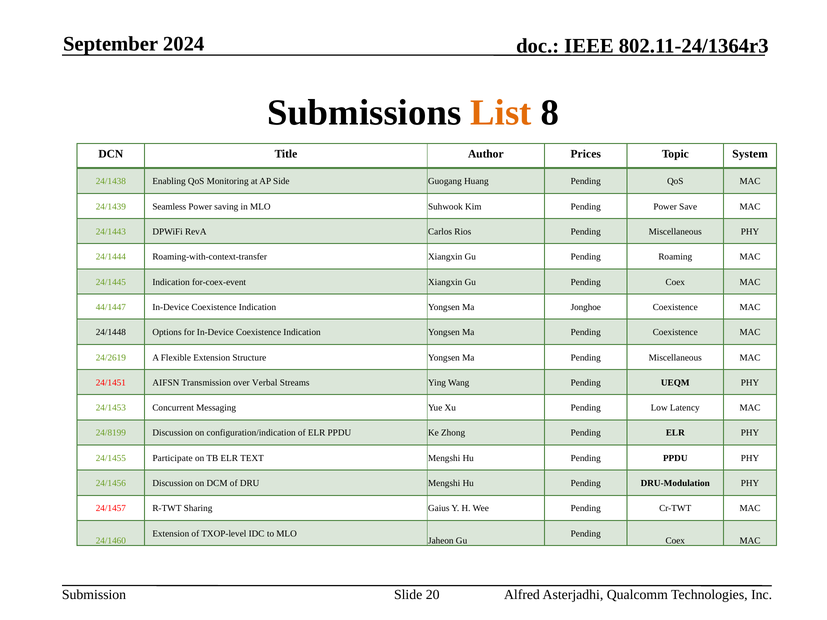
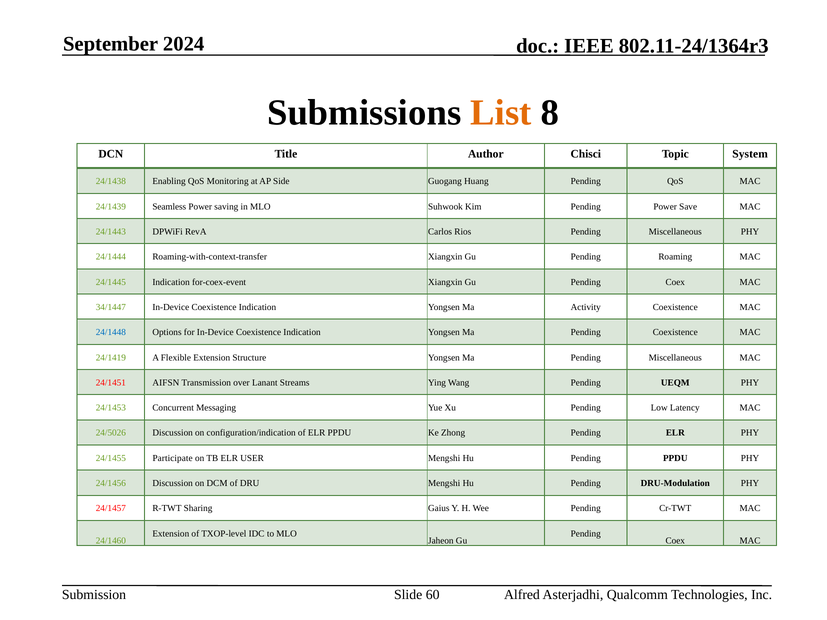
Prices: Prices -> Chisci
44/1447: 44/1447 -> 34/1447
Jonghoe: Jonghoe -> Activity
24/1448 colour: black -> blue
24/2619: 24/2619 -> 24/1419
Verbal: Verbal -> Lanant
24/8199: 24/8199 -> 24/5026
TEXT: TEXT -> USER
20: 20 -> 60
